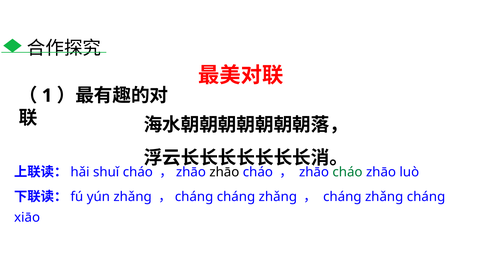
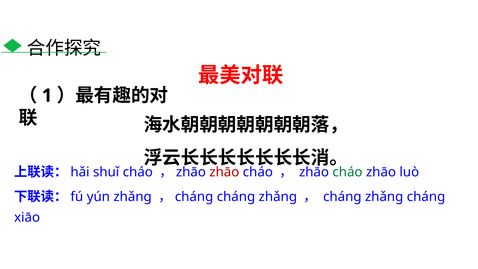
zhāo at (224, 172) colour: black -> red
